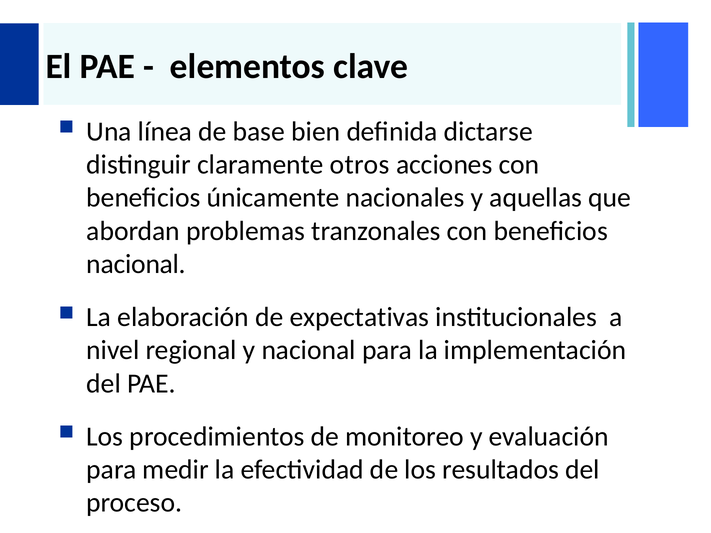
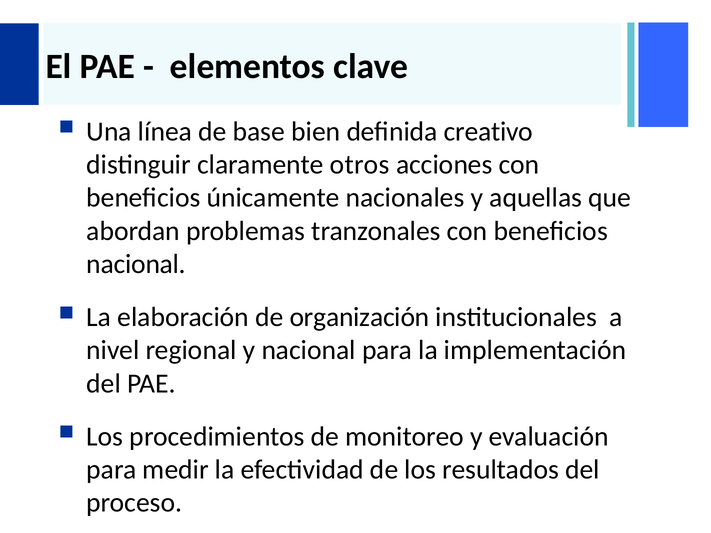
dictarse: dictarse -> creativo
expectativas: expectativas -> organización
